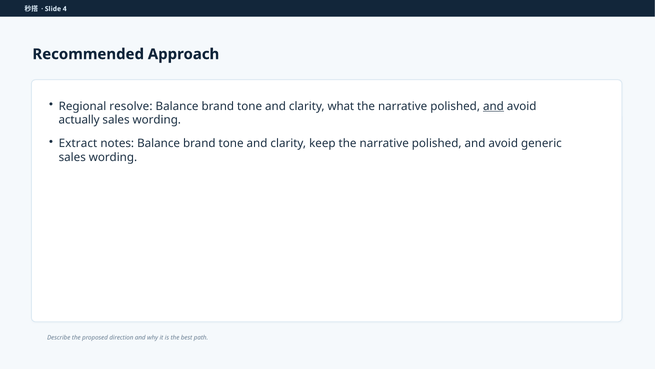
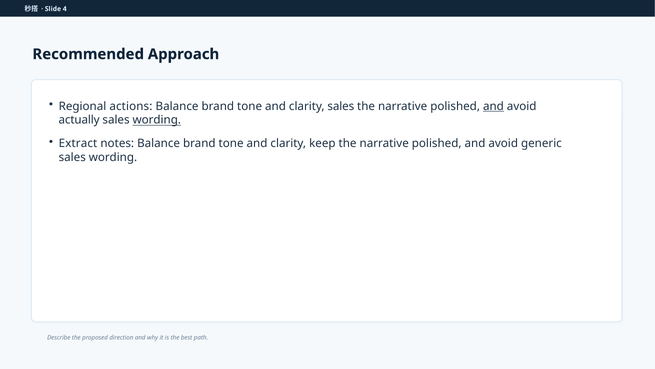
resolve: resolve -> actions
clarity what: what -> sales
wording at (157, 120) underline: none -> present
